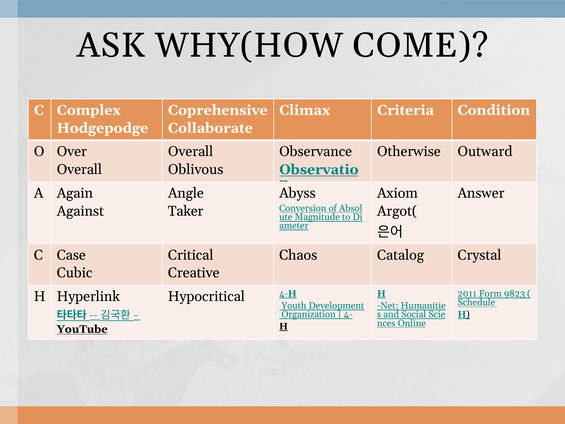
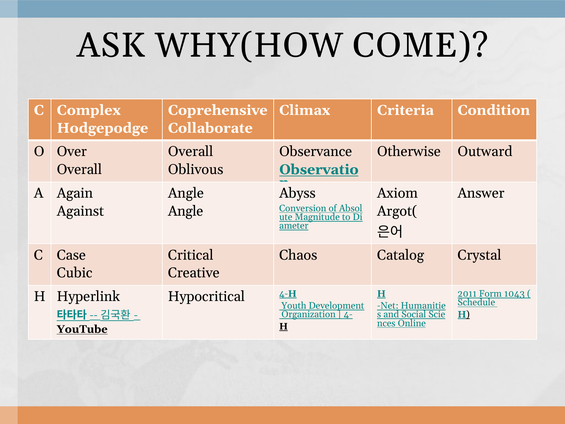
Taker at (186, 211): Taker -> Angle
9823: 9823 -> 1043
